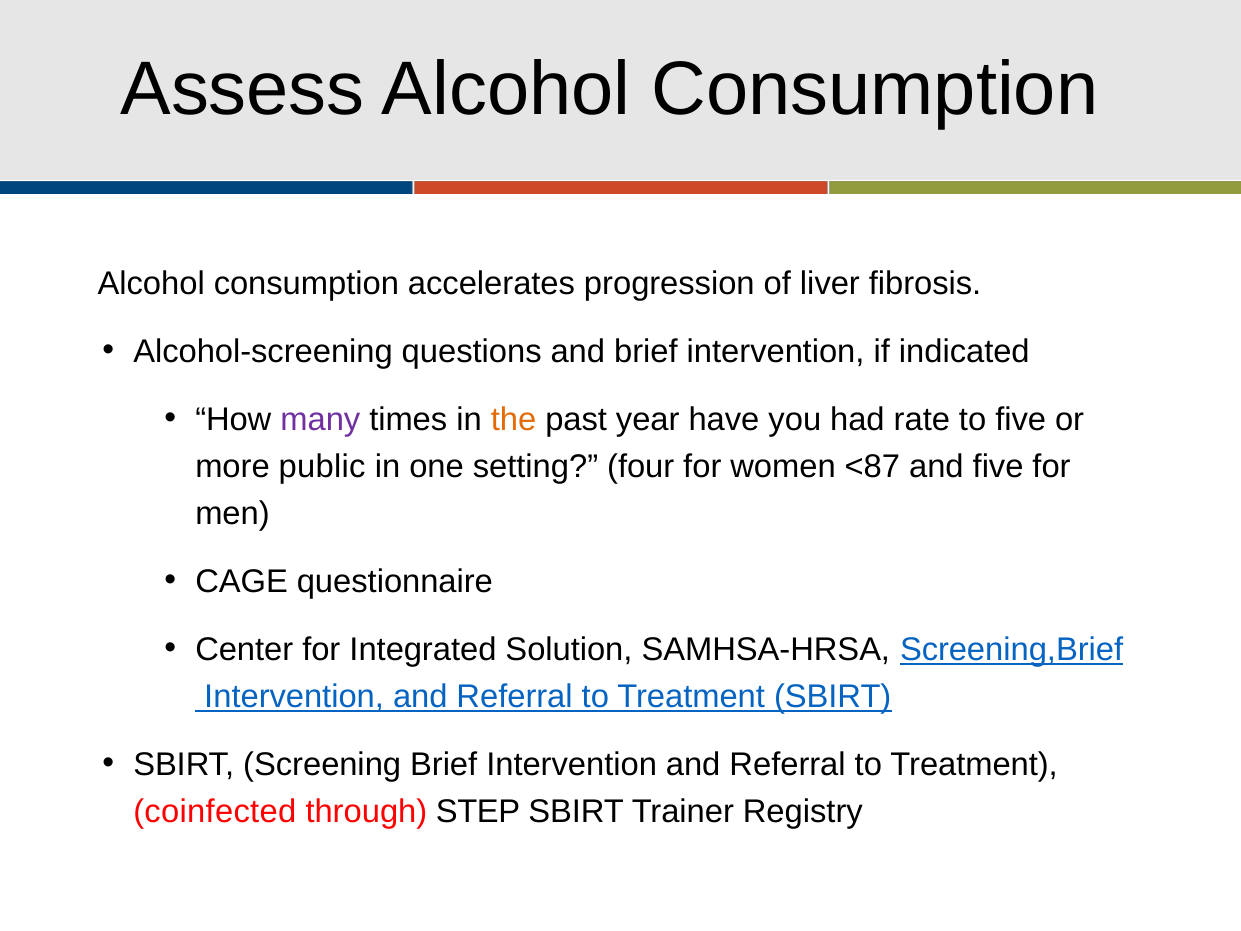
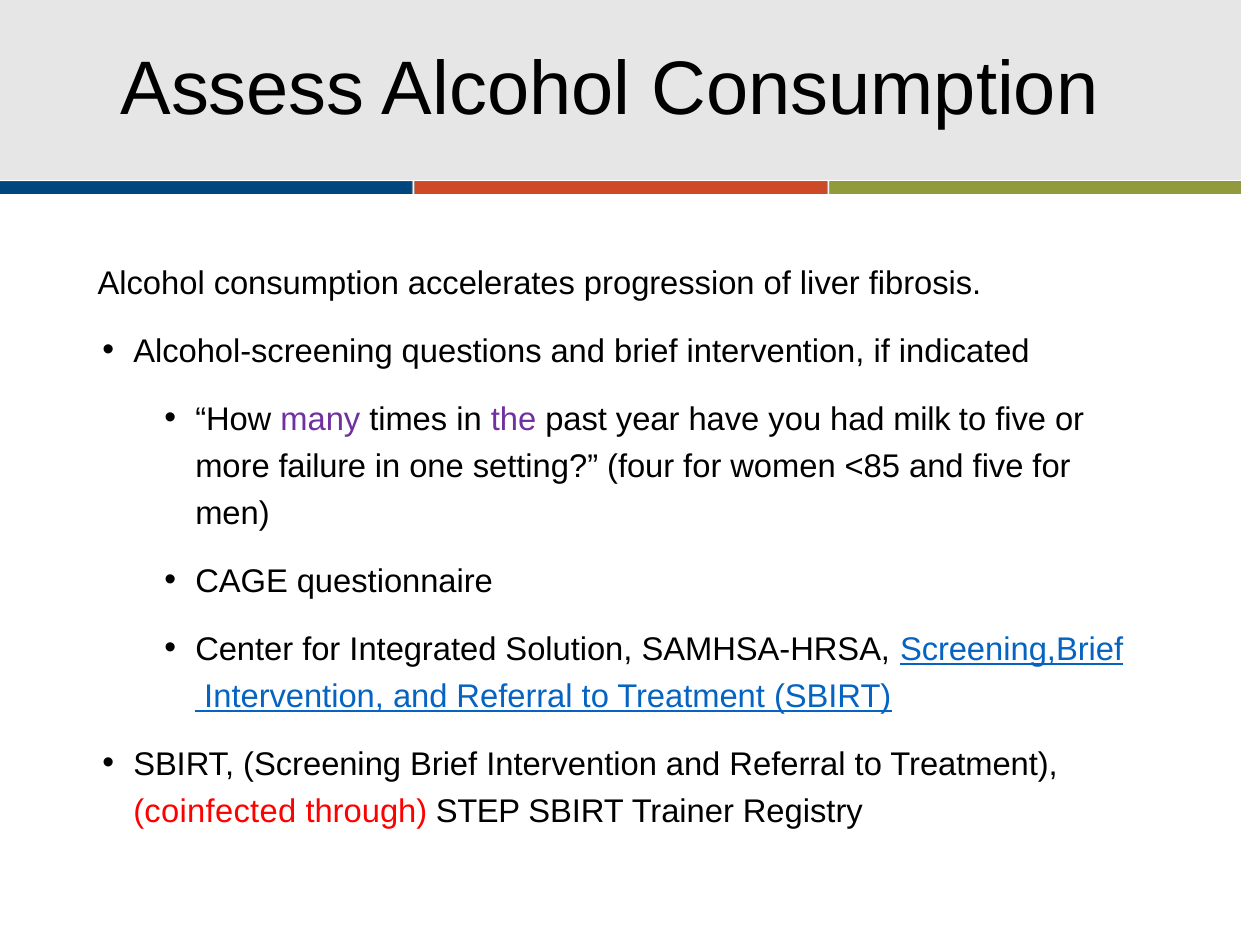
the colour: orange -> purple
rate: rate -> milk
public: public -> failure
<87: <87 -> <85
